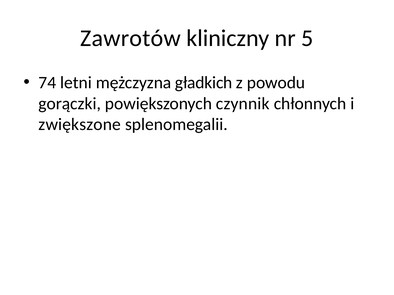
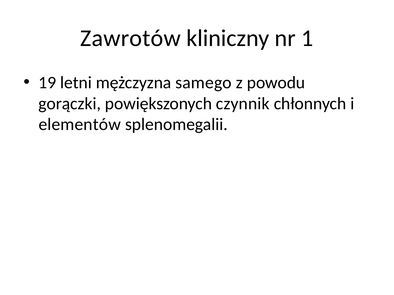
5: 5 -> 1
74: 74 -> 19
gładkich: gładkich -> samego
zwiększone: zwiększone -> elementów
